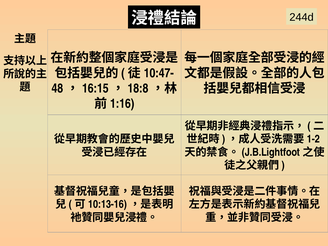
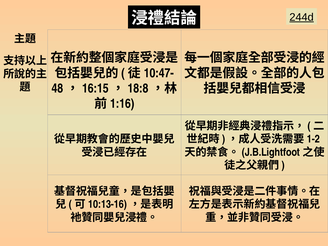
244d underline: none -> present
